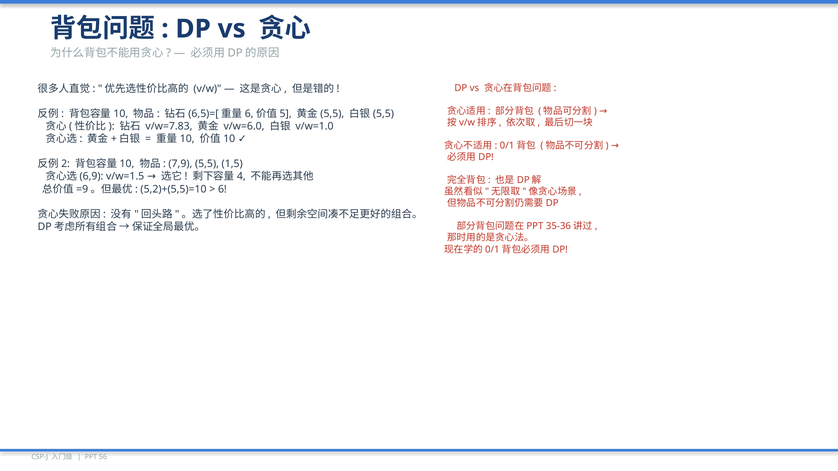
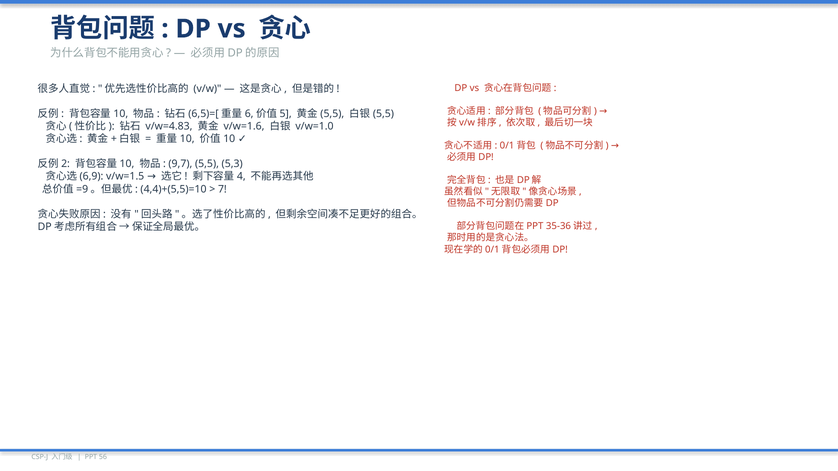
v/w=7.83: v/w=7.83 -> v/w=4.83
v/w=6.0: v/w=6.0 -> v/w=1.6
7,9: 7,9 -> 9,7
1,5: 1,5 -> 5,3
5,2)+(5,5)=10: 5,2)+(5,5)=10 -> 4,4)+(5,5)=10
6: 6 -> 7
